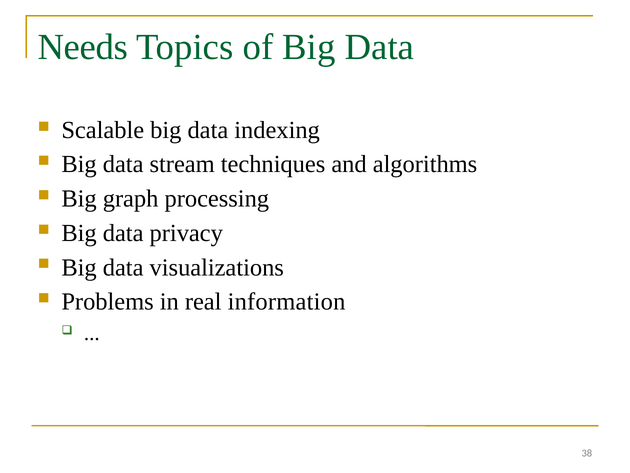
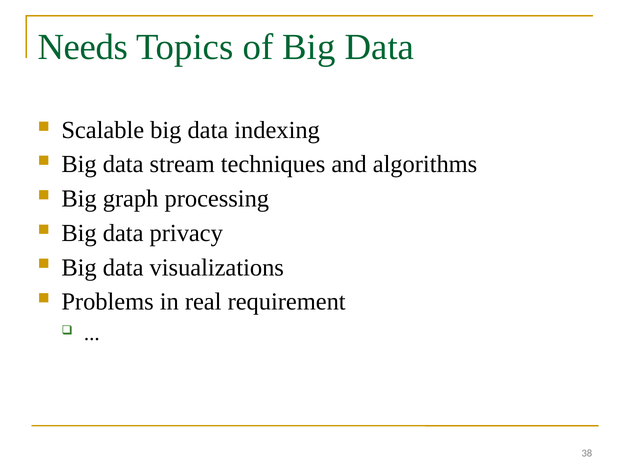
information: information -> requirement
